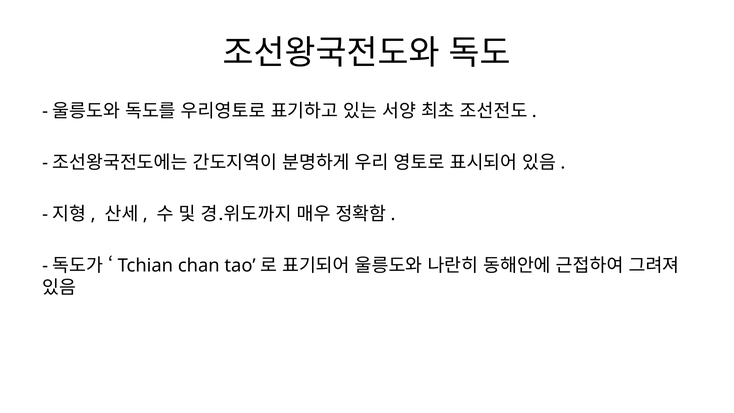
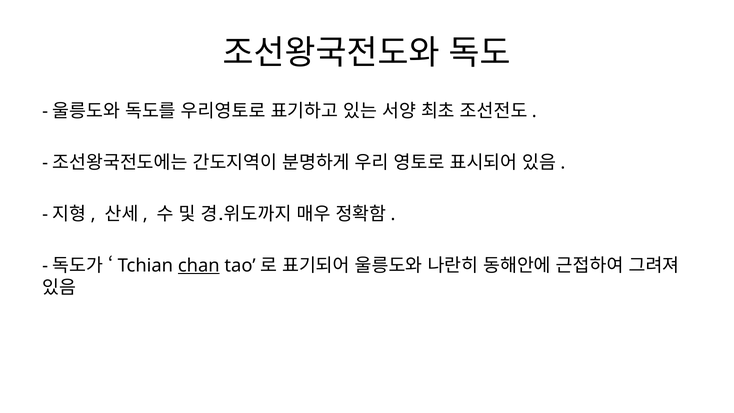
chan underline: none -> present
